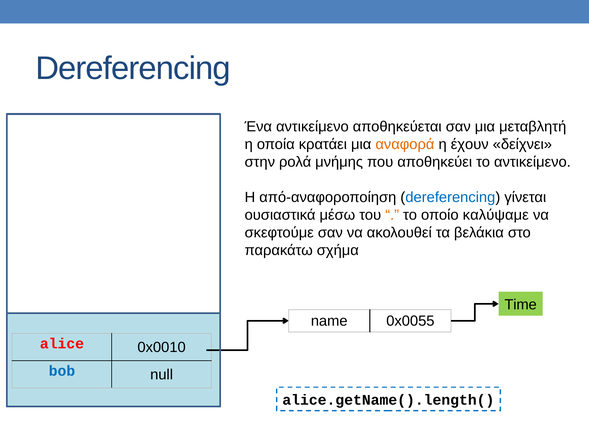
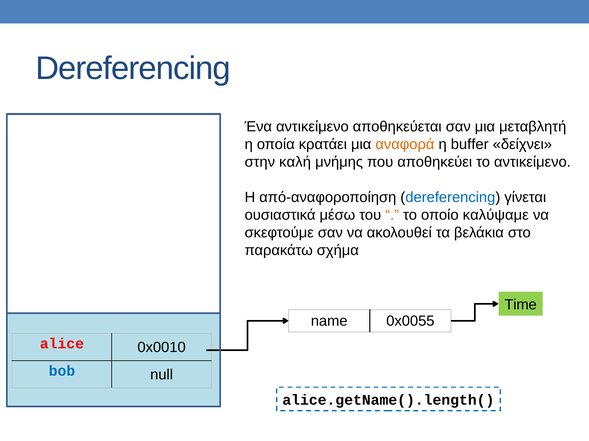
έχουν: έχουν -> buffer
ρολά: ρολά -> καλή
